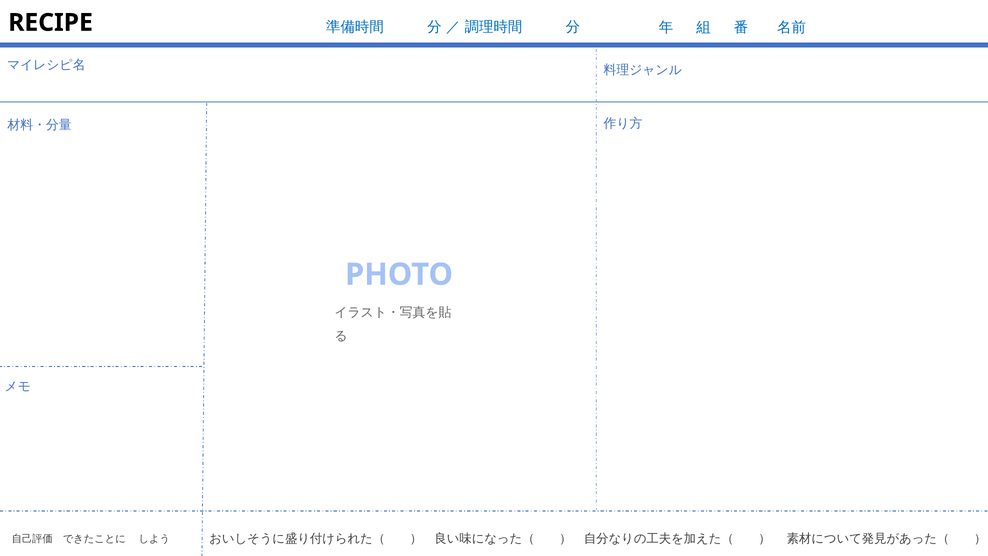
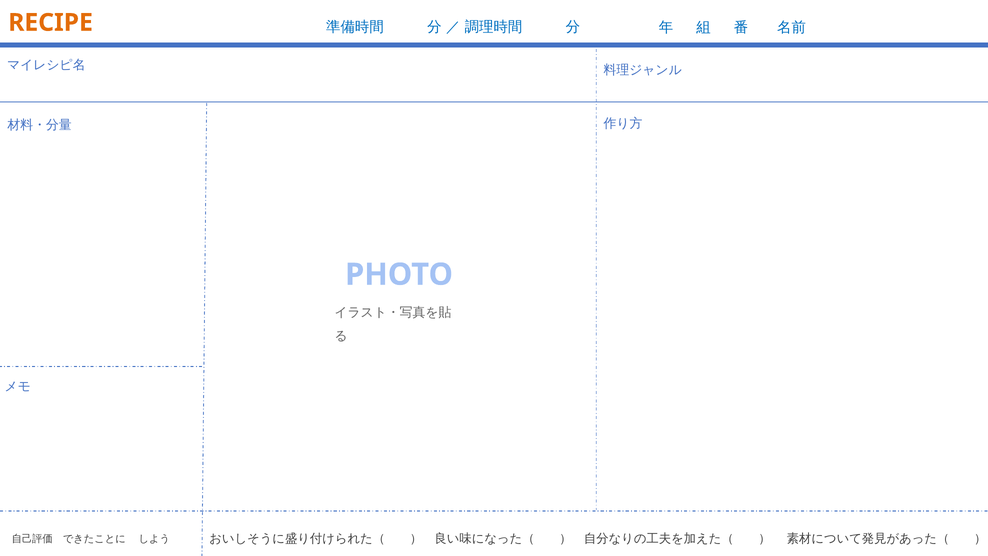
RECIPE colour: black -> orange
